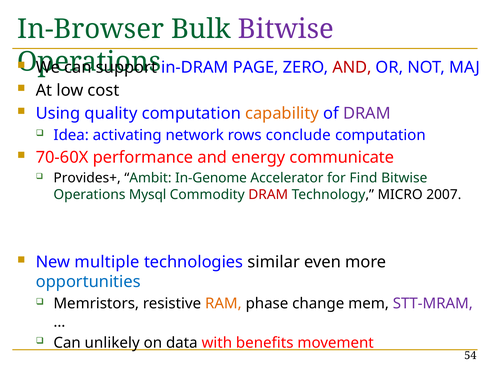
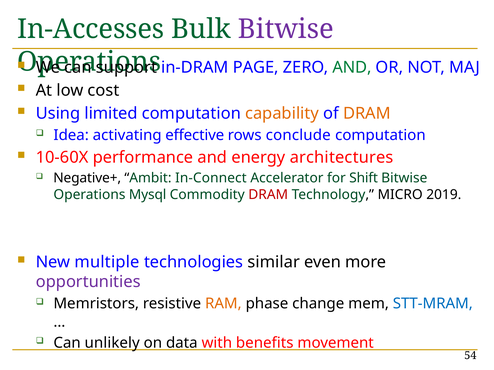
In-Browser: In-Browser -> In-Accesses
AND at (352, 67) colour: red -> green
quality: quality -> limited
DRAM at (367, 113) colour: purple -> orange
network: network -> effective
70-60X: 70-60X -> 10-60X
communicate: communicate -> architectures
Provides+: Provides+ -> Negative+
In-Genome: In-Genome -> In-Connect
Find: Find -> Shift
2007: 2007 -> 2019
opportunities colour: blue -> purple
STT-MRAM colour: purple -> blue
